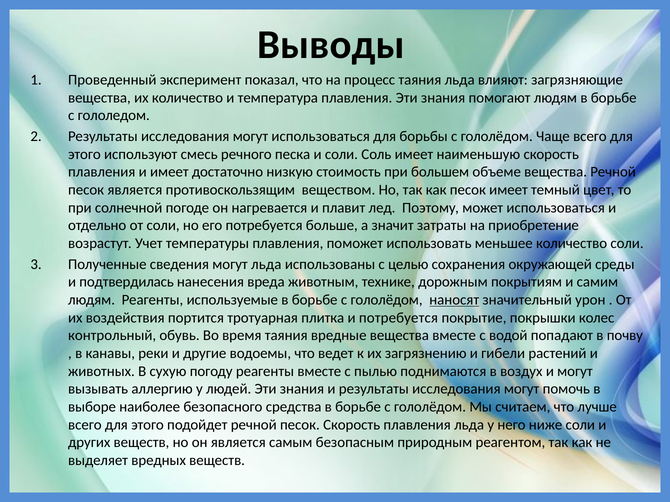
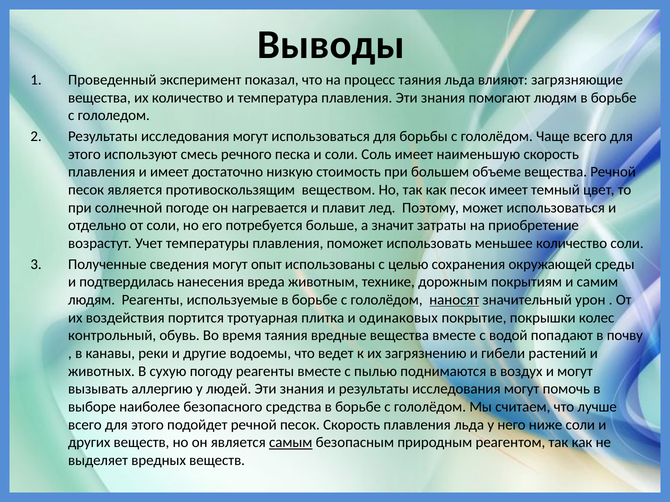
могут льда: льда -> опыт
и потребуется: потребуется -> одинаковых
самым underline: none -> present
